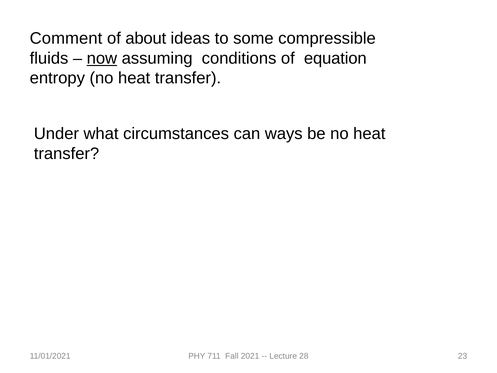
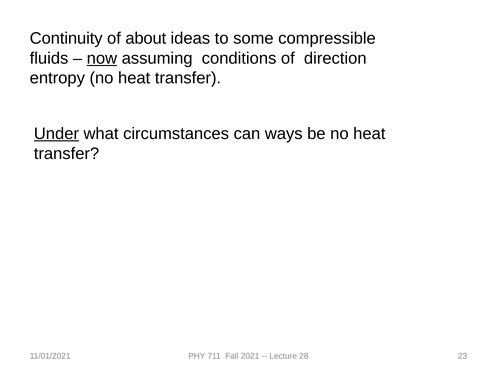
Comment: Comment -> Continuity
equation: equation -> direction
Under underline: none -> present
